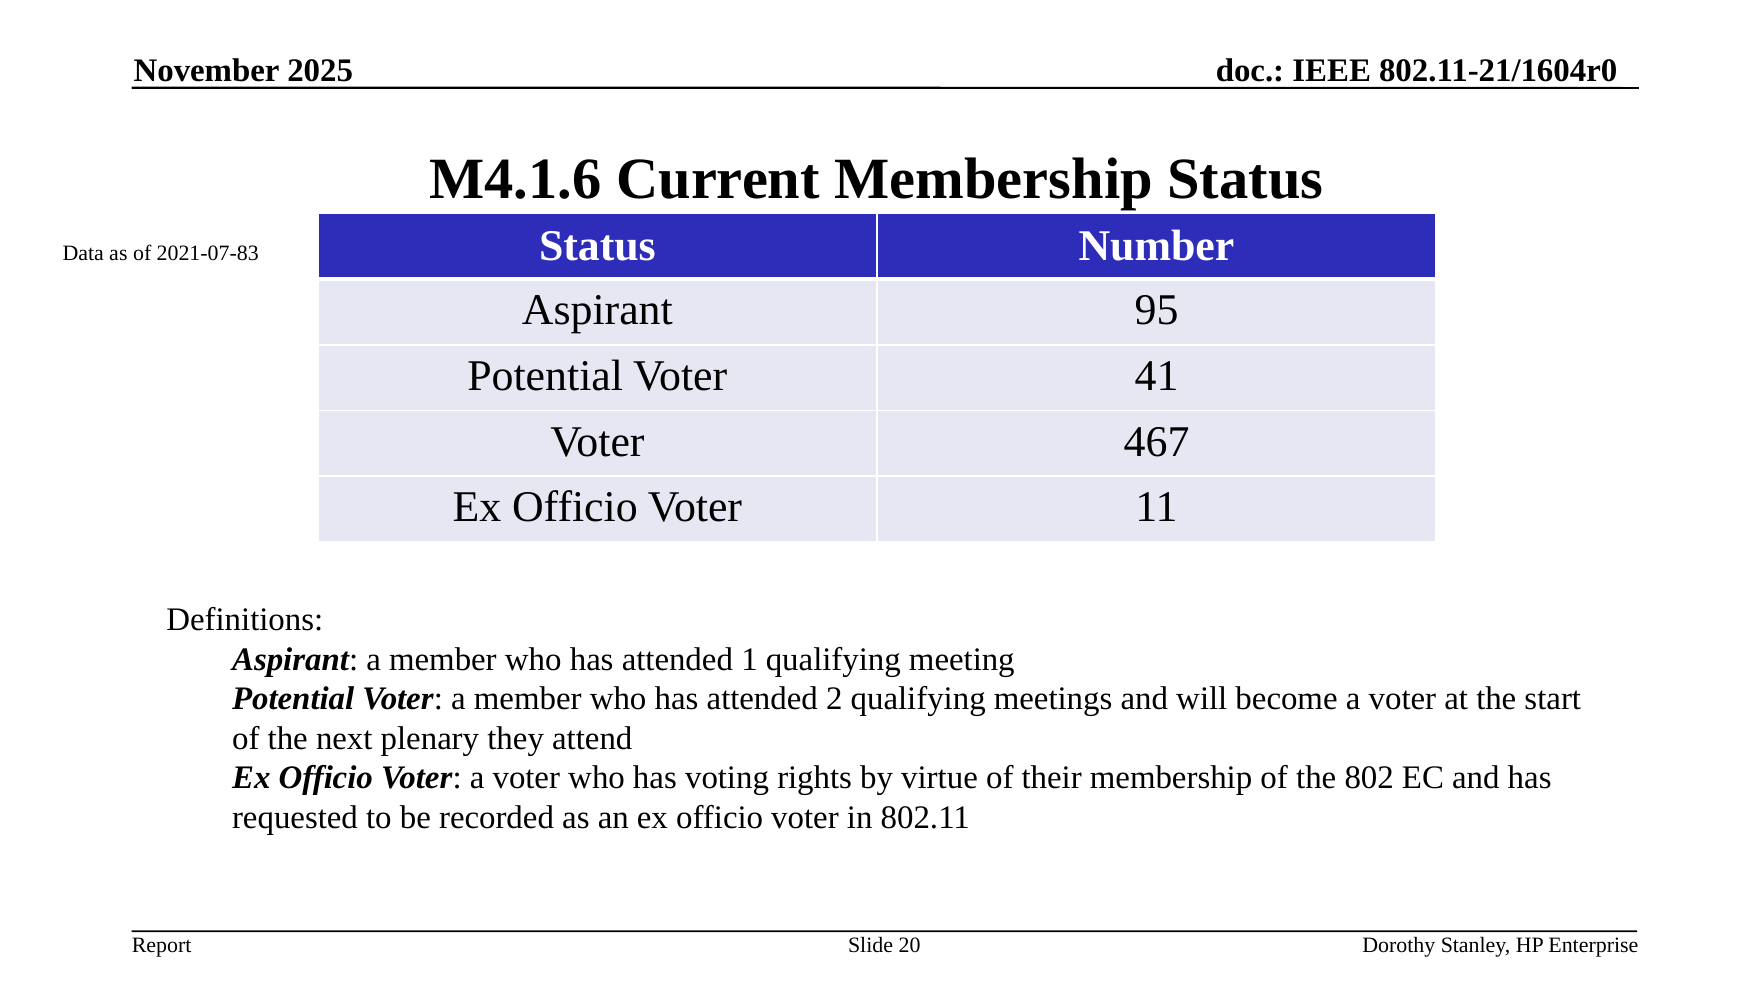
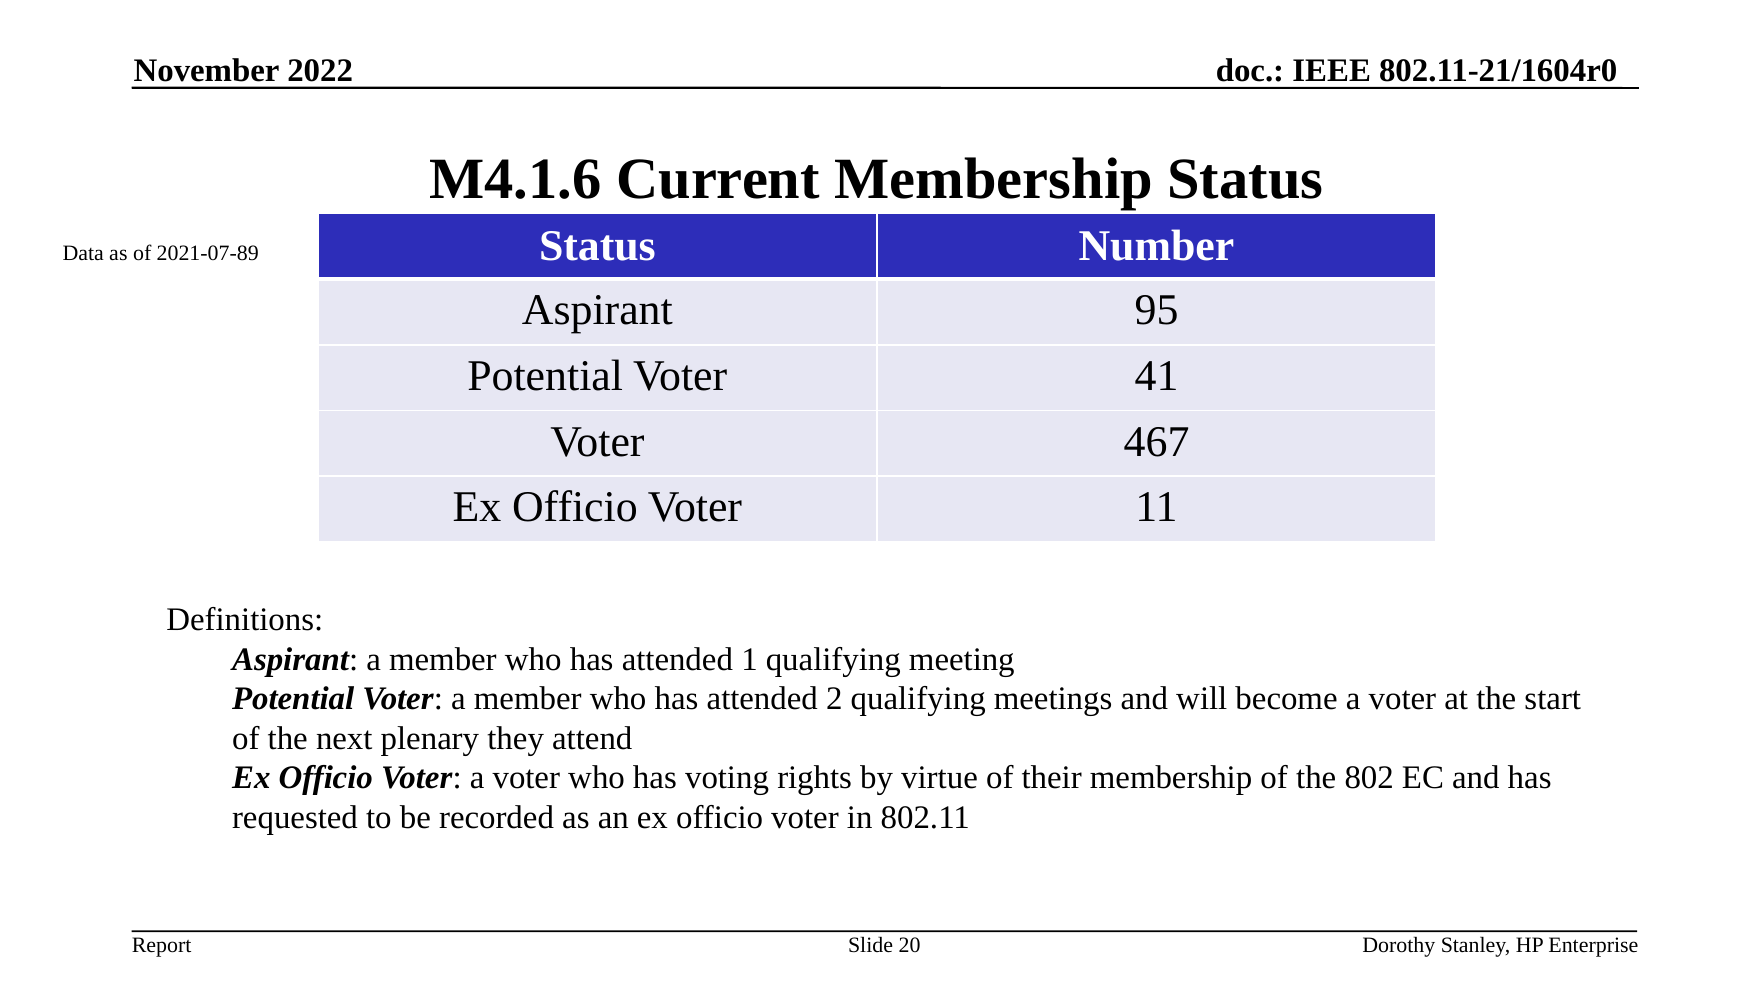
2025: 2025 -> 2022
2021-07-83: 2021-07-83 -> 2021-07-89
